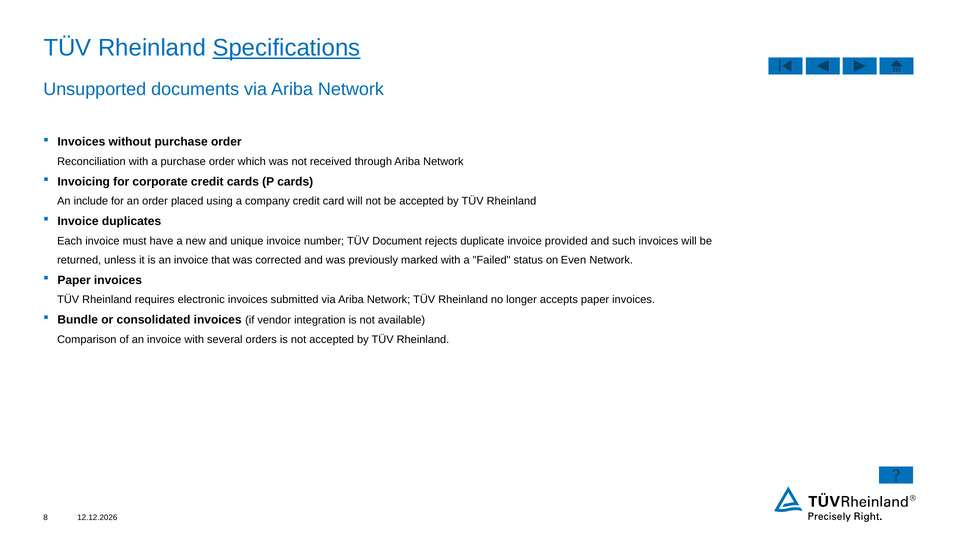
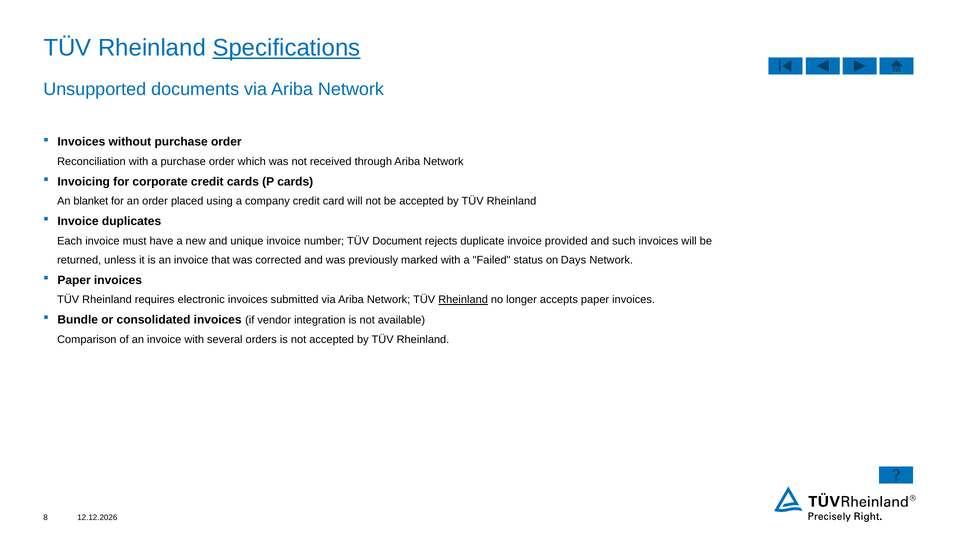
include: include -> blanket
Even: Even -> Days
Rheinland at (463, 300) underline: none -> present
